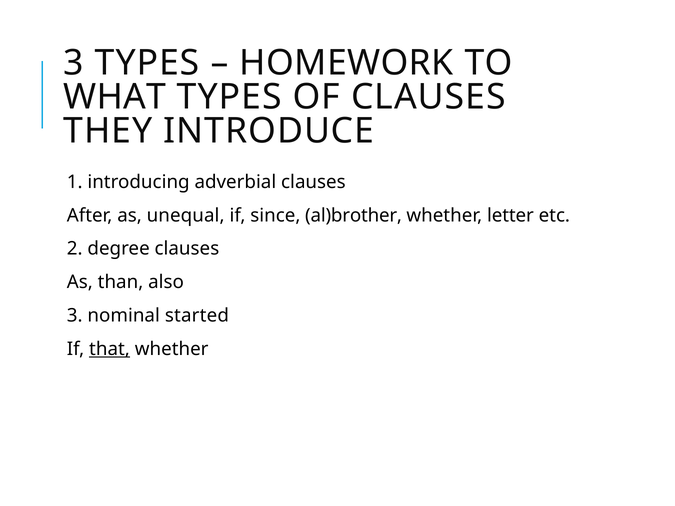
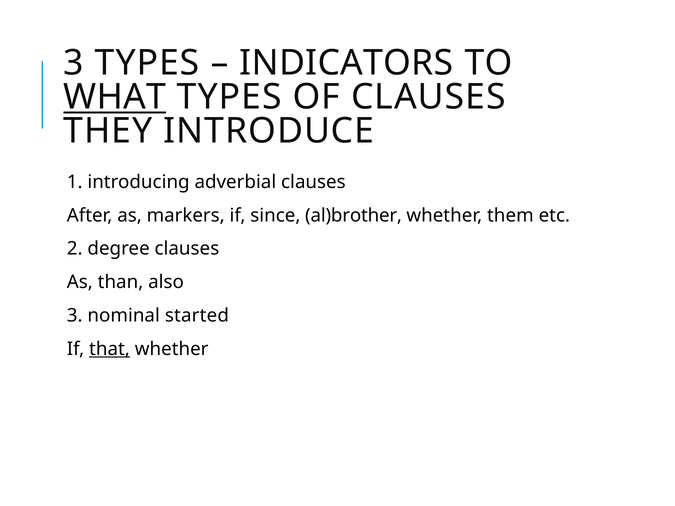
HOMEWORK: HOMEWORK -> INDICATORS
WHAT underline: none -> present
unequal: unequal -> markers
letter: letter -> them
